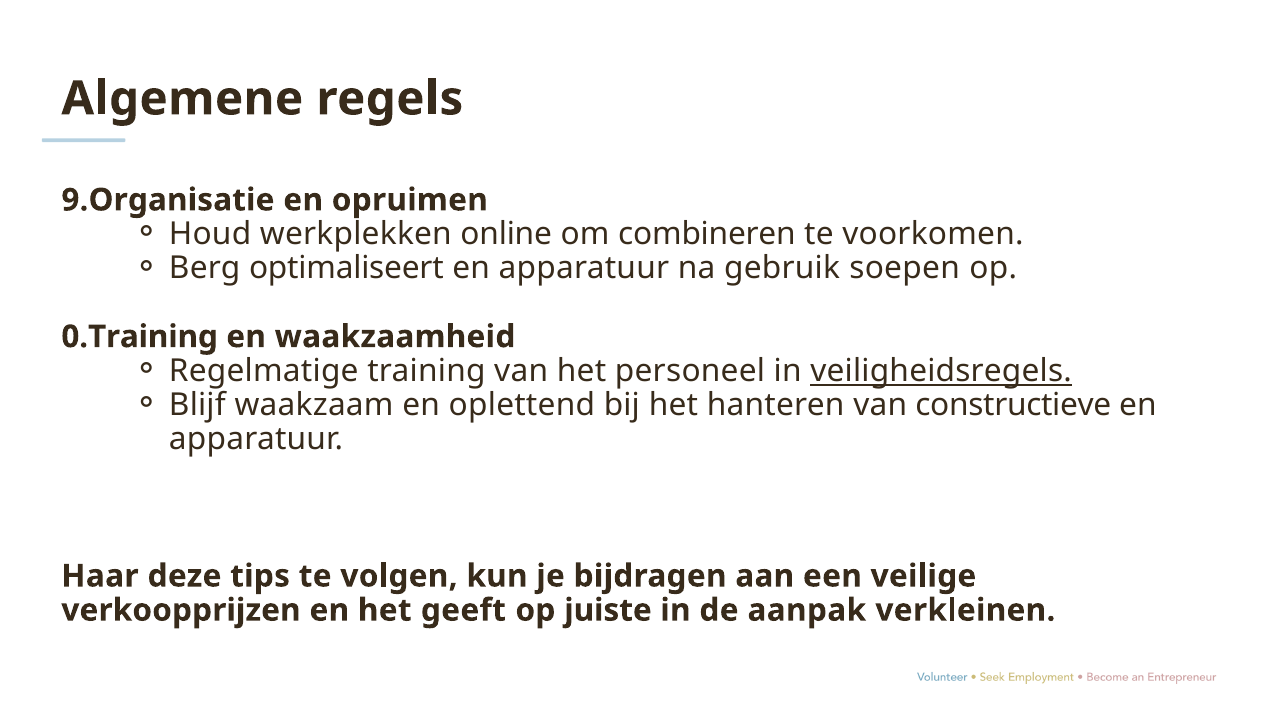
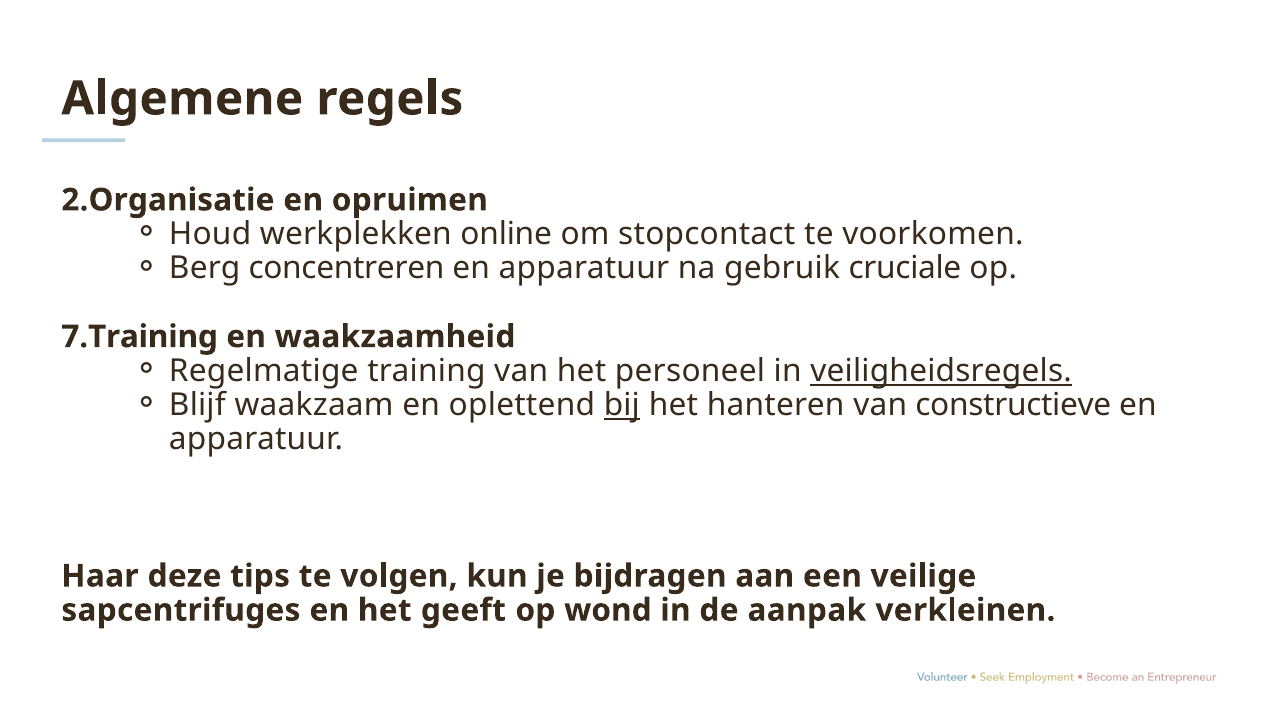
9.Organisatie: 9.Organisatie -> 2.Organisatie
combineren: combineren -> stopcontact
optimaliseert: optimaliseert -> concentreren
soepen: soepen -> cruciale
0.Training: 0.Training -> 7.Training
bij underline: none -> present
verkoopprijzen: verkoopprijzen -> sapcentrifuges
juiste: juiste -> wond
